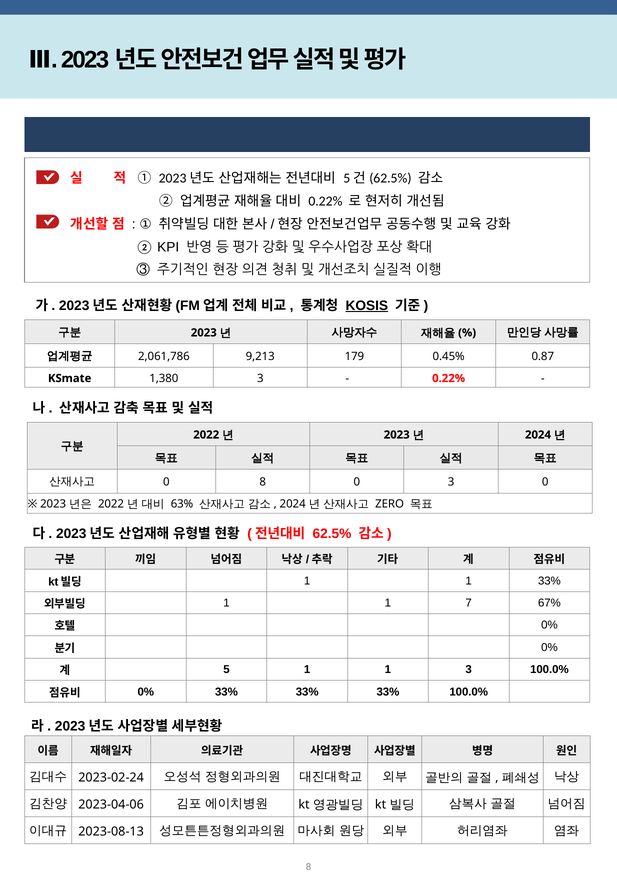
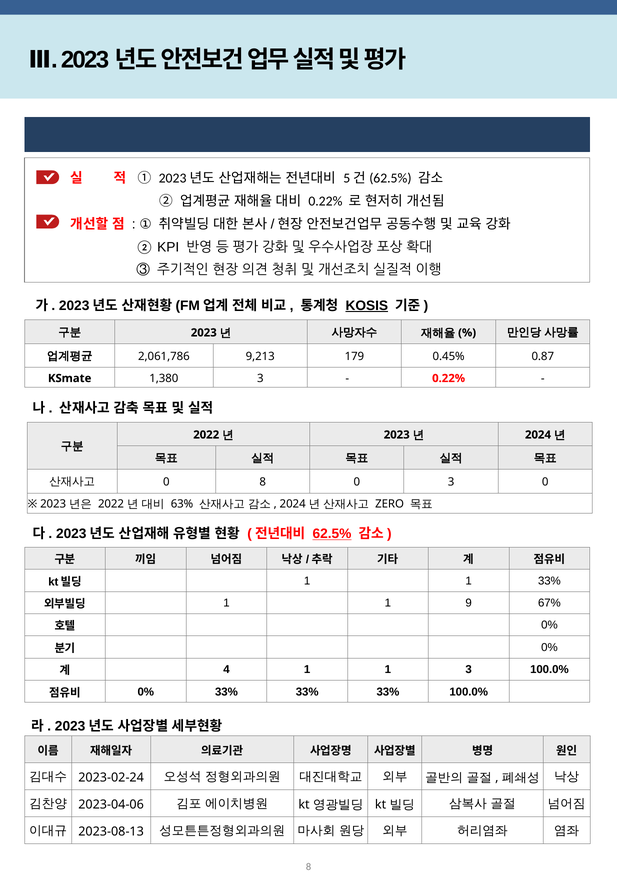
62.5% underline: none -> present
7: 7 -> 9
5: 5 -> 4
